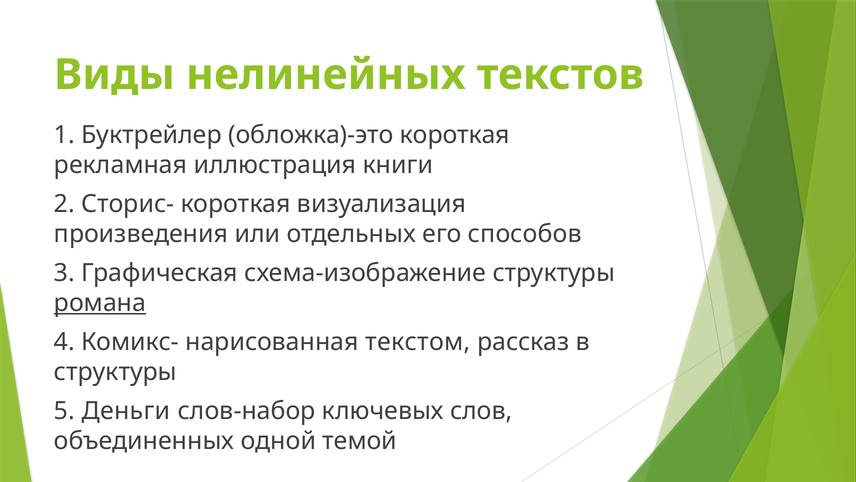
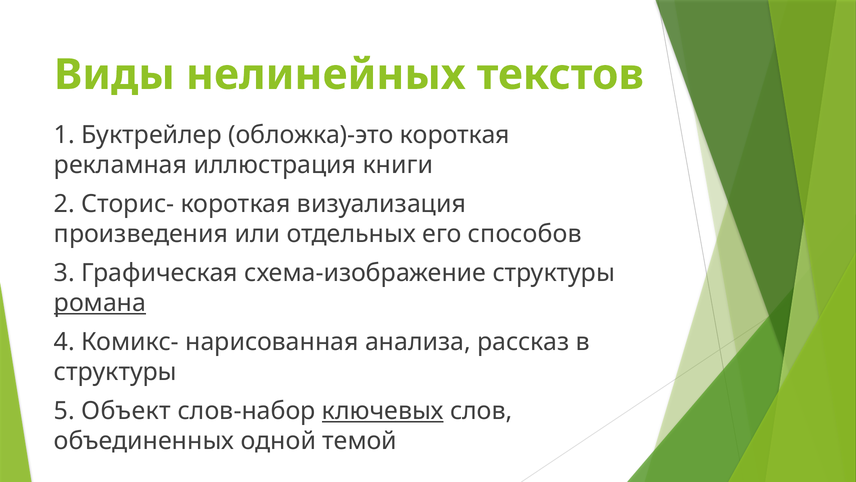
текстом: текстом -> анализа
Деньги: Деньги -> Объект
ключевых underline: none -> present
